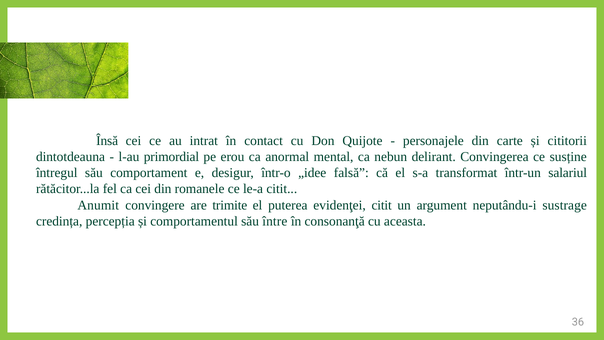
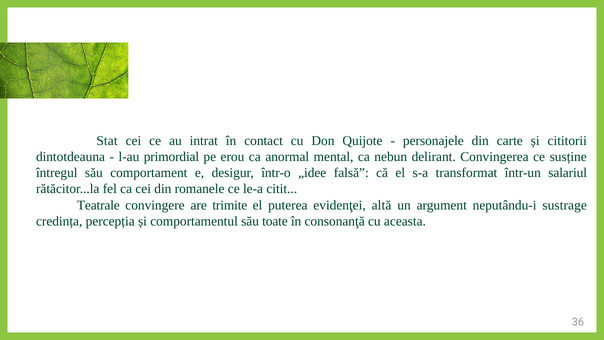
Însă: Însă -> Stat
Anumit: Anumit -> Teatrale
evidenţei citit: citit -> altă
între: între -> toate
